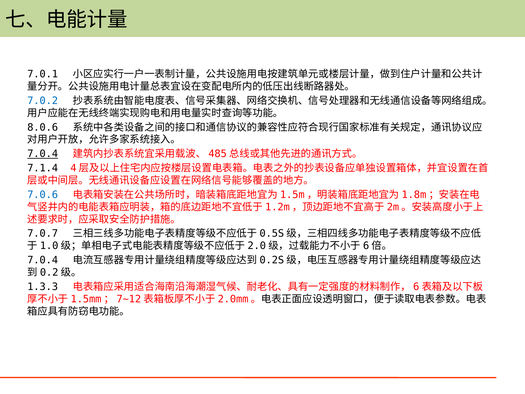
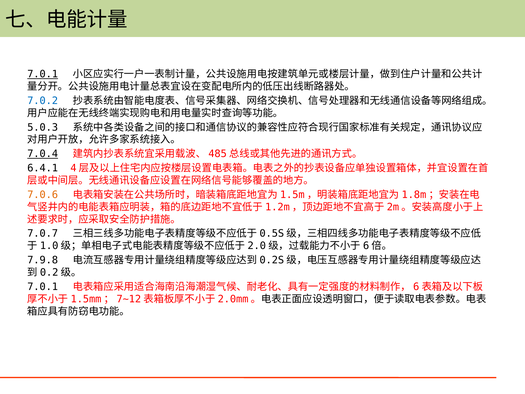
7.0.1 at (43, 74) underline: none -> present
8.0.6: 8.0.6 -> 5.0.3
7.1.4: 7.1.4 -> 6.4.1
7.0.6 colour: blue -> orange
7.0.4 at (43, 260): 7.0.4 -> 7.9.8
1.3.3 at (43, 287): 1.3.3 -> 7.0.1
